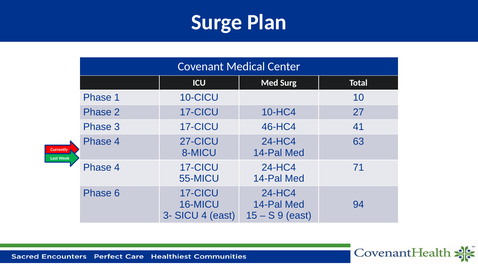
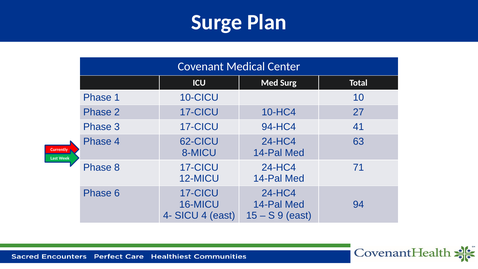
46-HC4: 46-HC4 -> 94-HC4
27-CICU: 27-CICU -> 62-CICU
4 at (117, 167): 4 -> 8
55-MICU: 55-MICU -> 12-MICU
3-: 3- -> 4-
